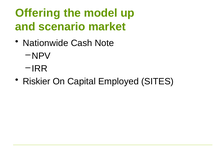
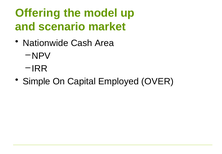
Note: Note -> Area
Riskier: Riskier -> Simple
SITES: SITES -> OVER
